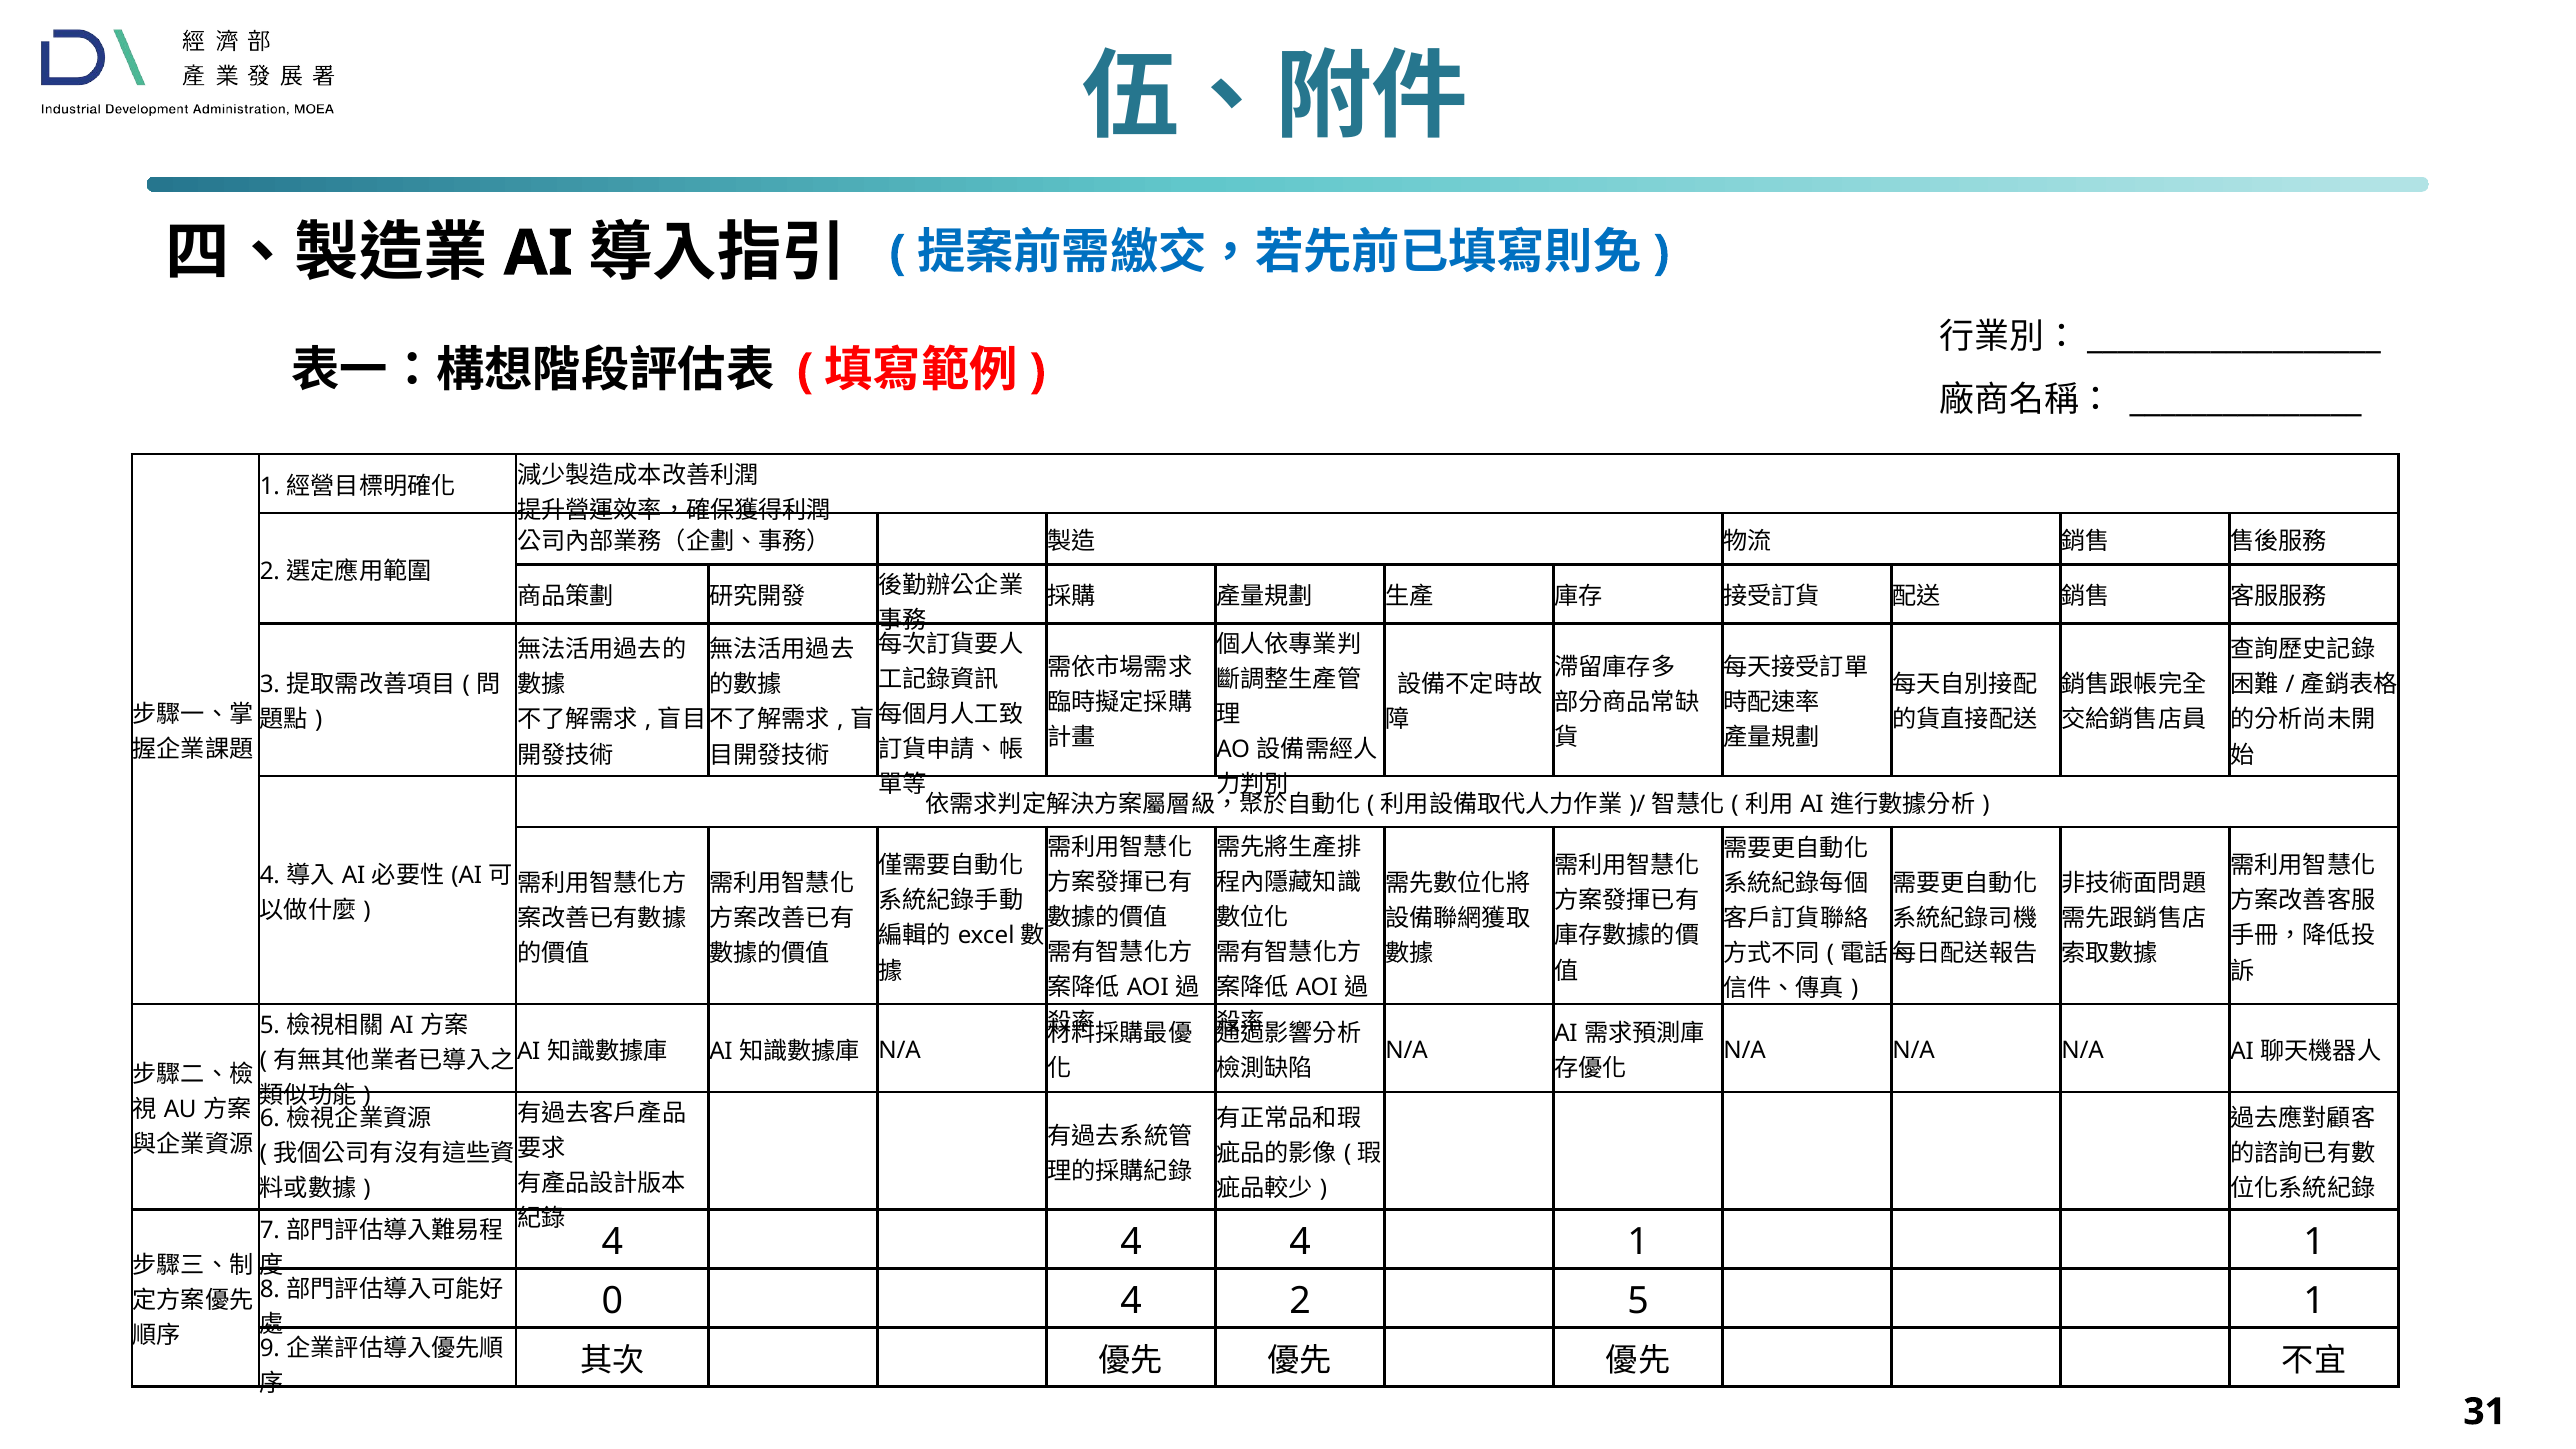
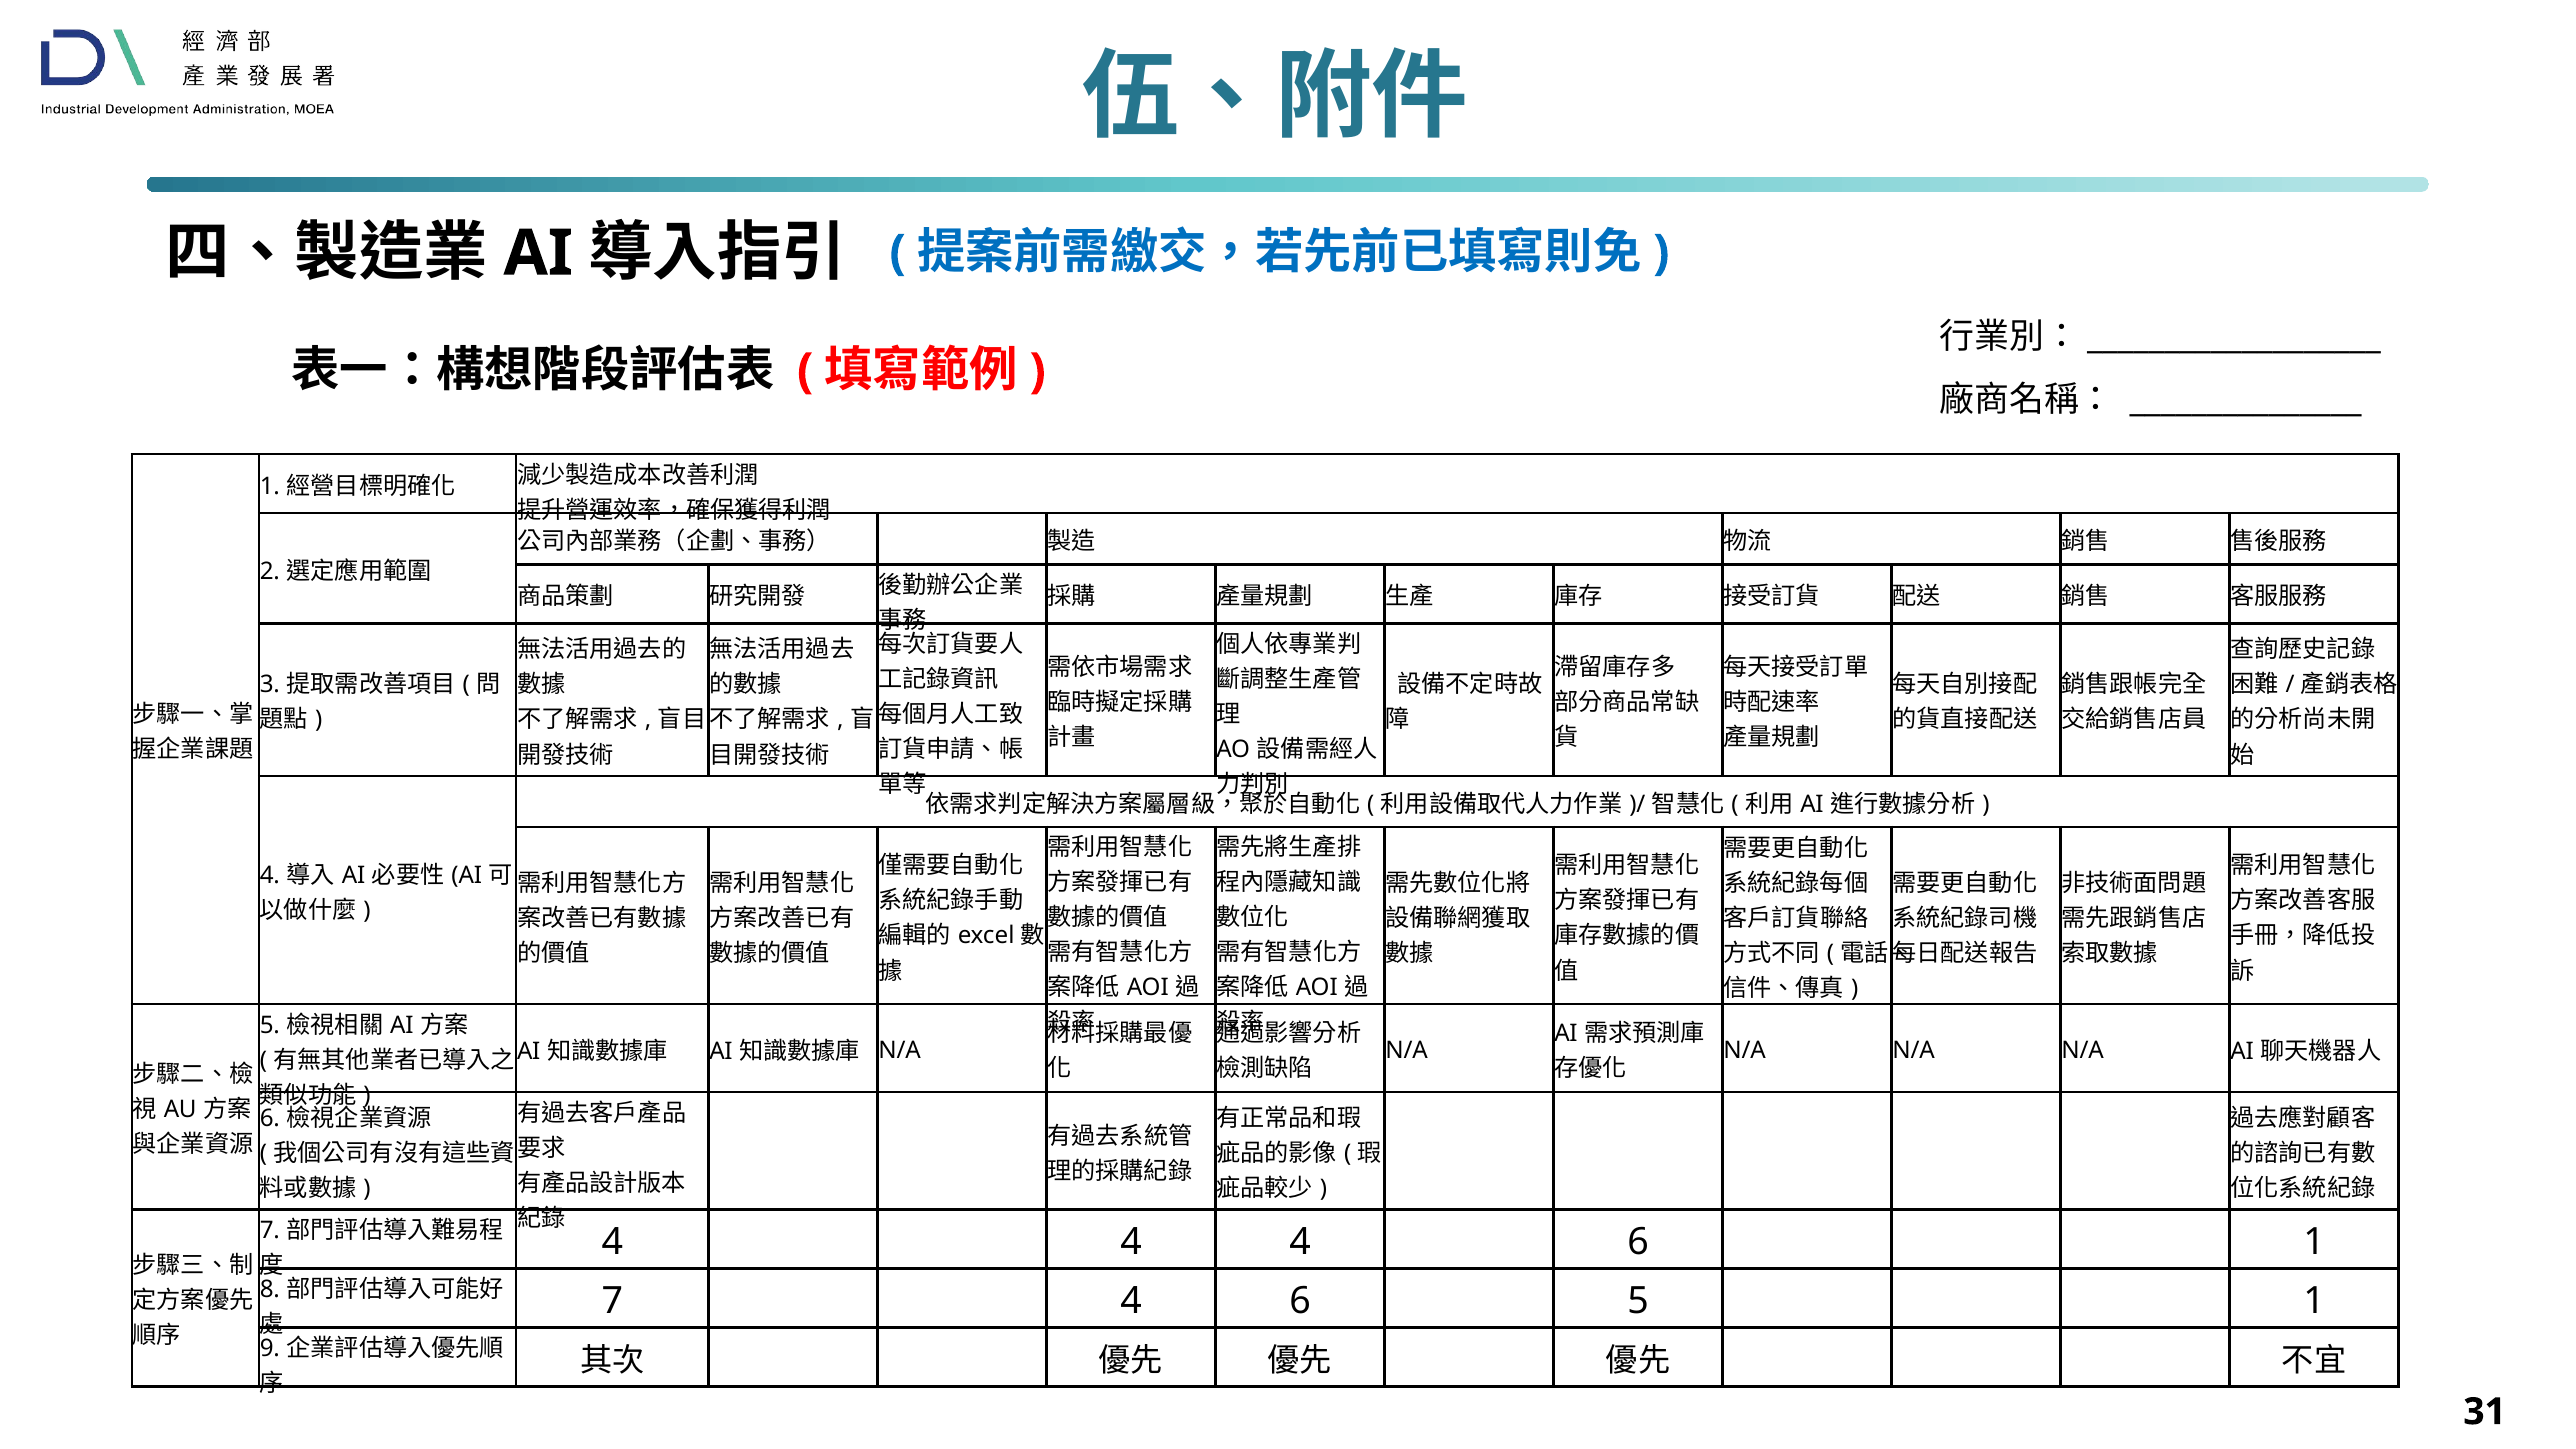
4 4 1: 1 -> 6
0 at (612, 1301): 0 -> 7
2 at (1300, 1301): 2 -> 6
